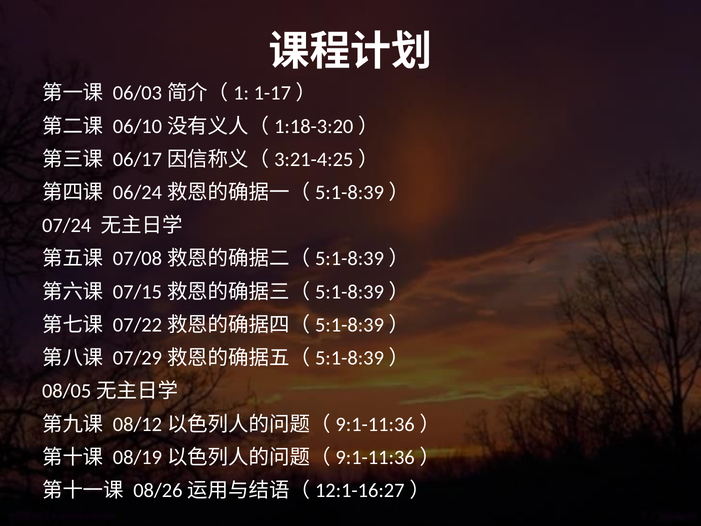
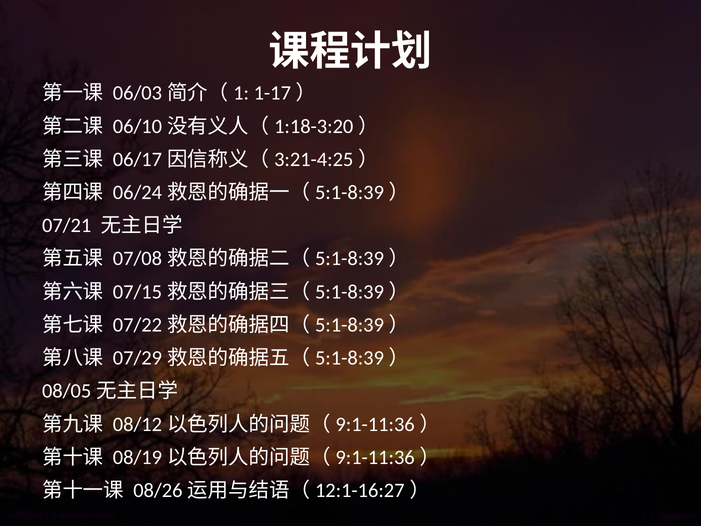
07/24: 07/24 -> 07/21
